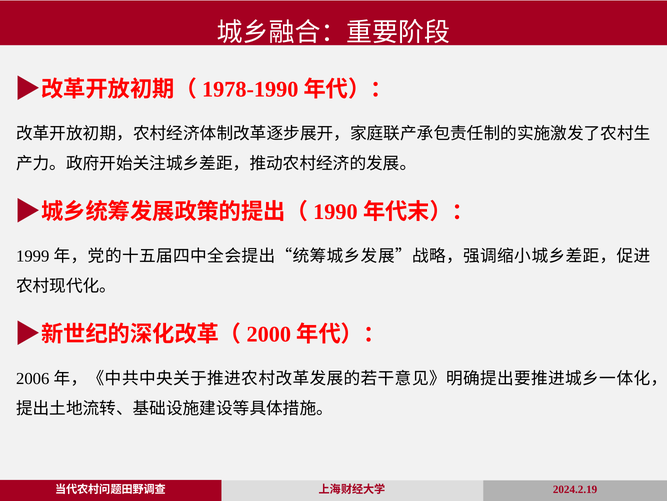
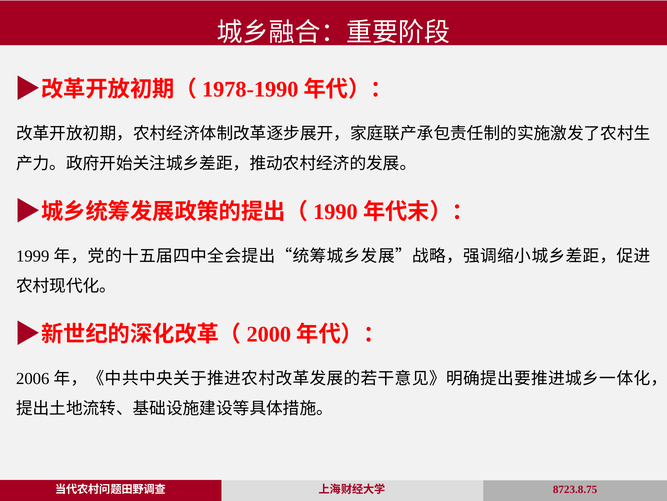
2024.2.19: 2024.2.19 -> 8723.8.75
